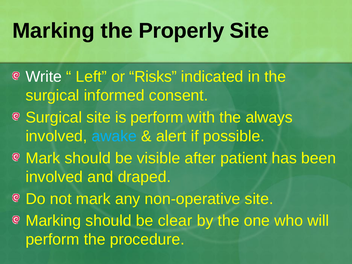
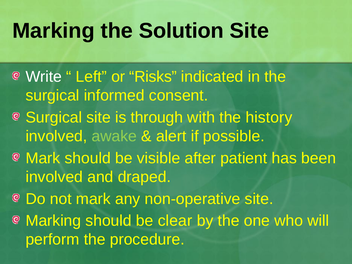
Properly: Properly -> Solution
is perform: perform -> through
always: always -> history
awake colour: light blue -> light green
